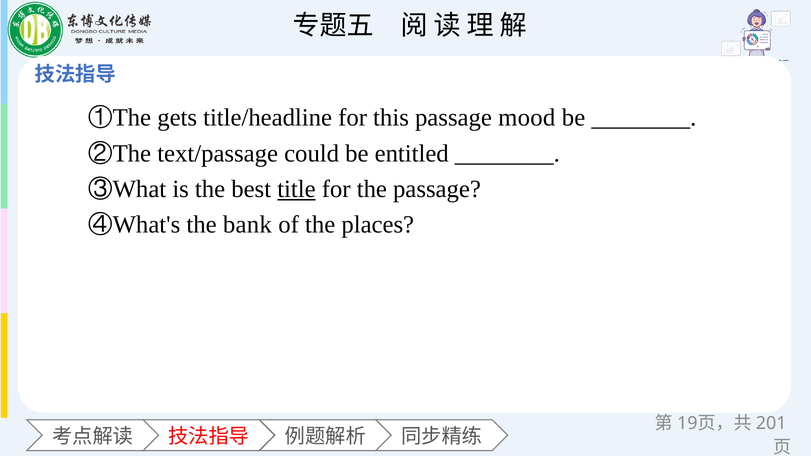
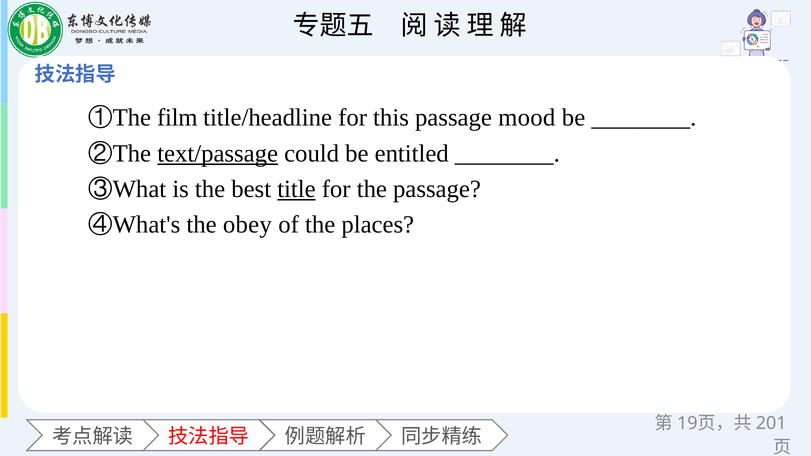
gets: gets -> film
text/passage underline: none -> present
bank: bank -> obey
